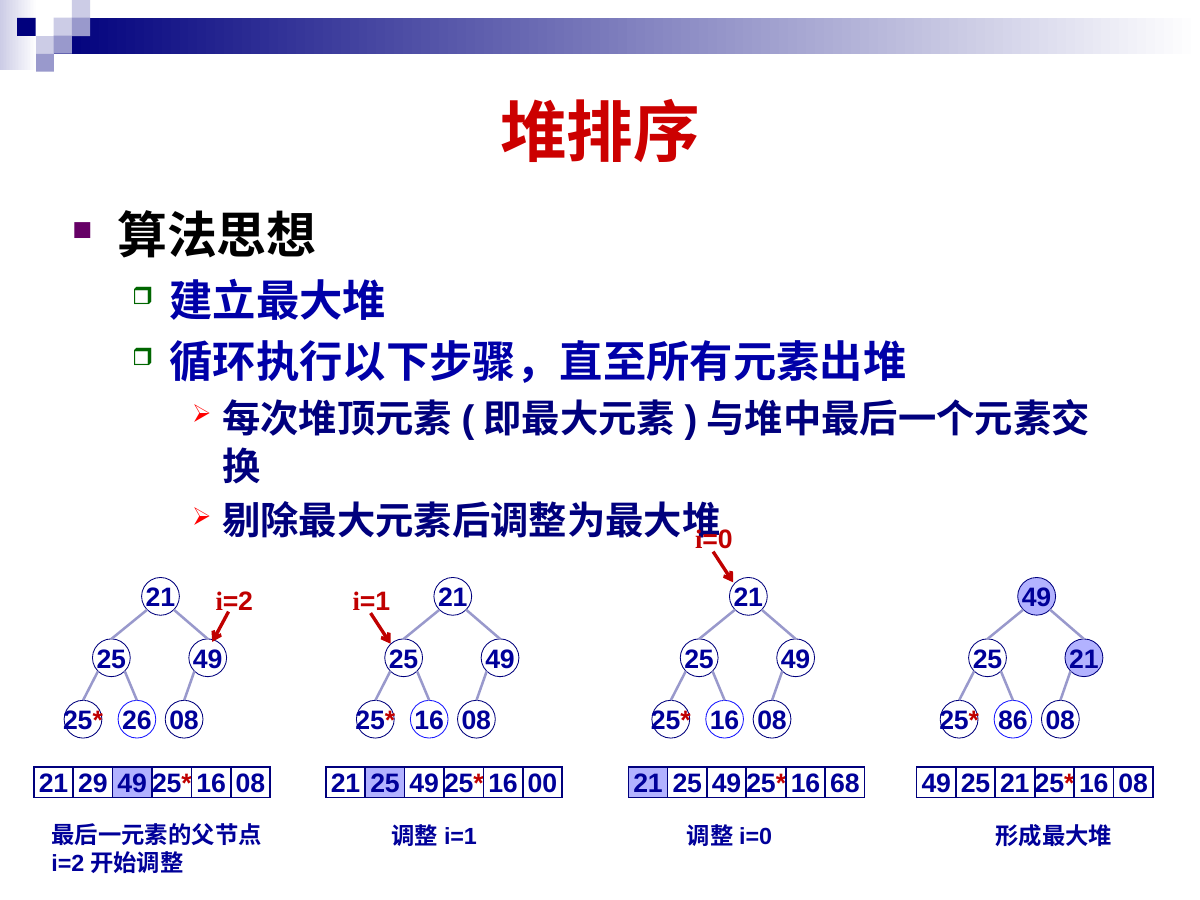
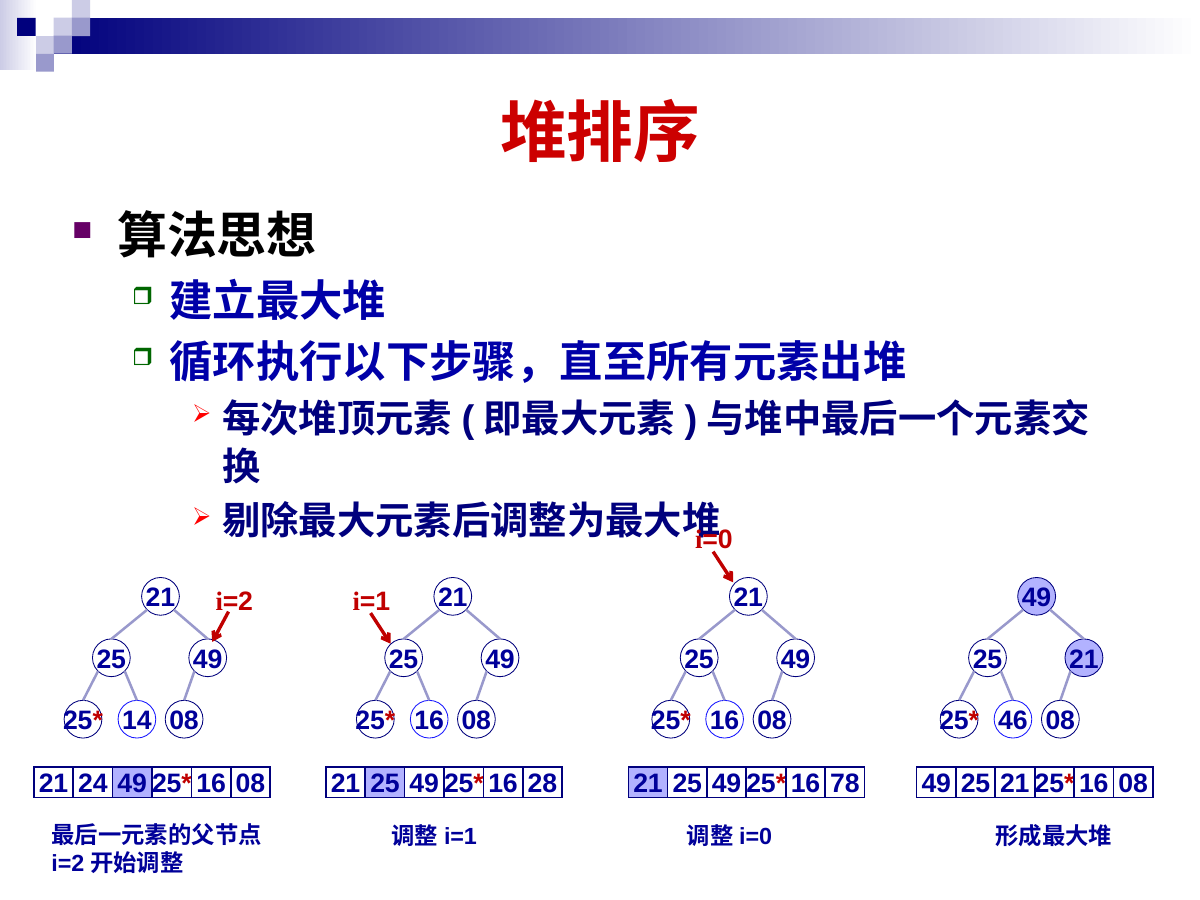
26: 26 -> 14
86: 86 -> 46
29: 29 -> 24
00: 00 -> 28
68: 68 -> 78
